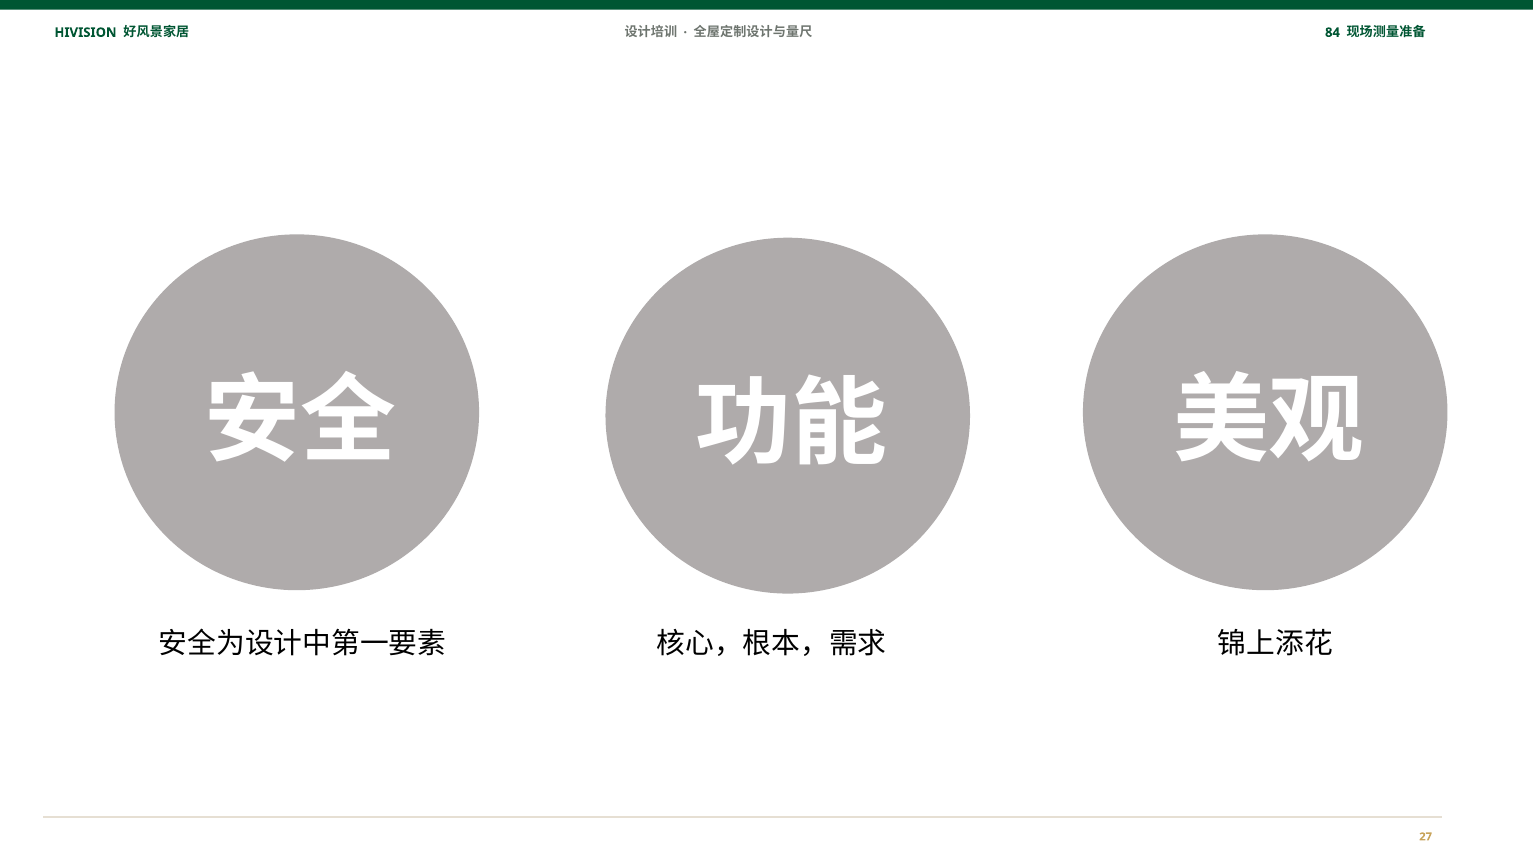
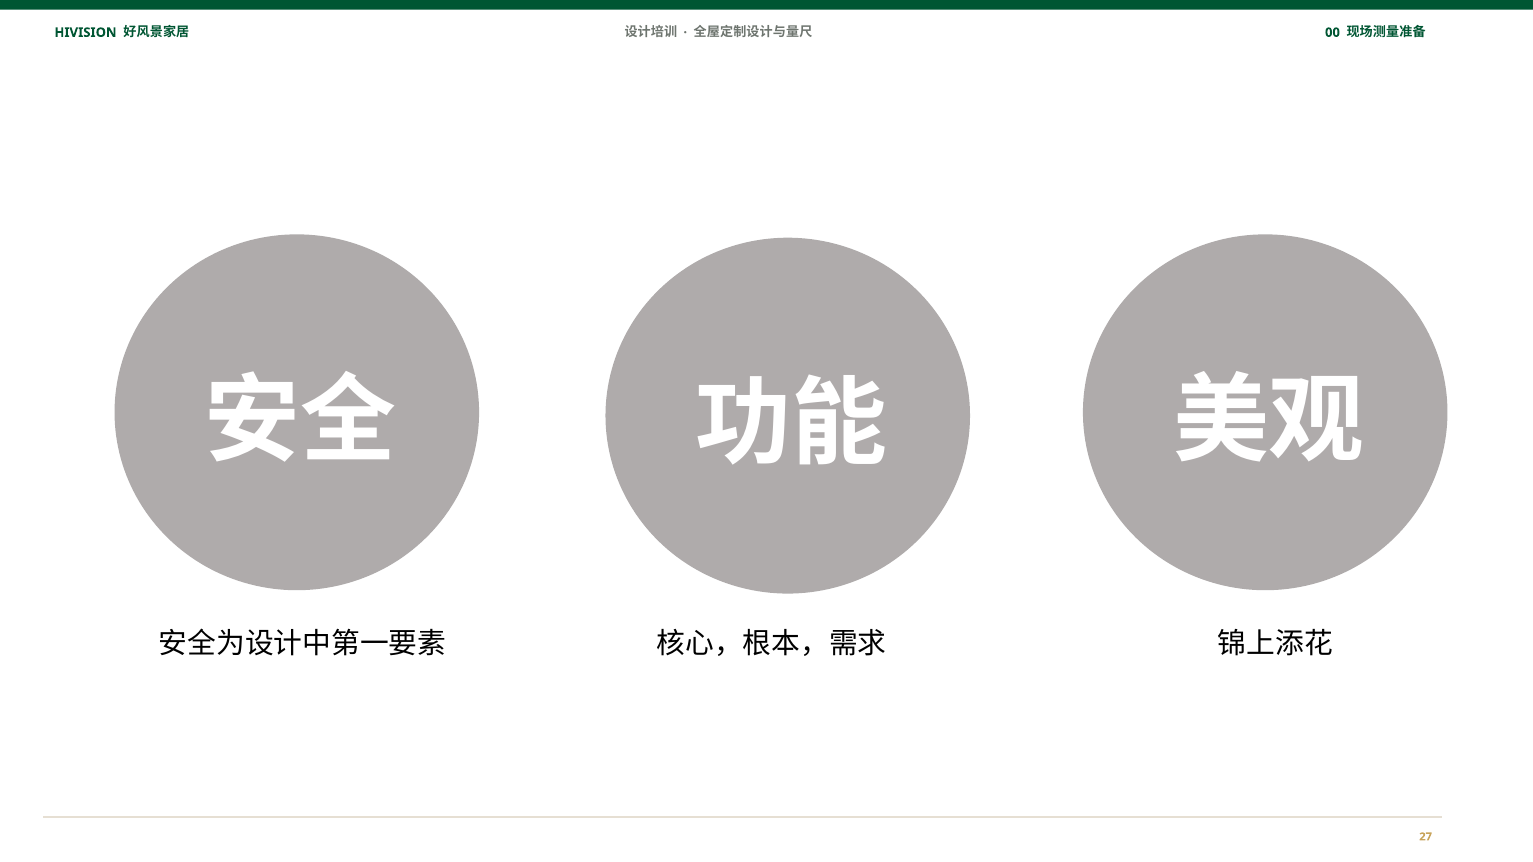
84: 84 -> 00
